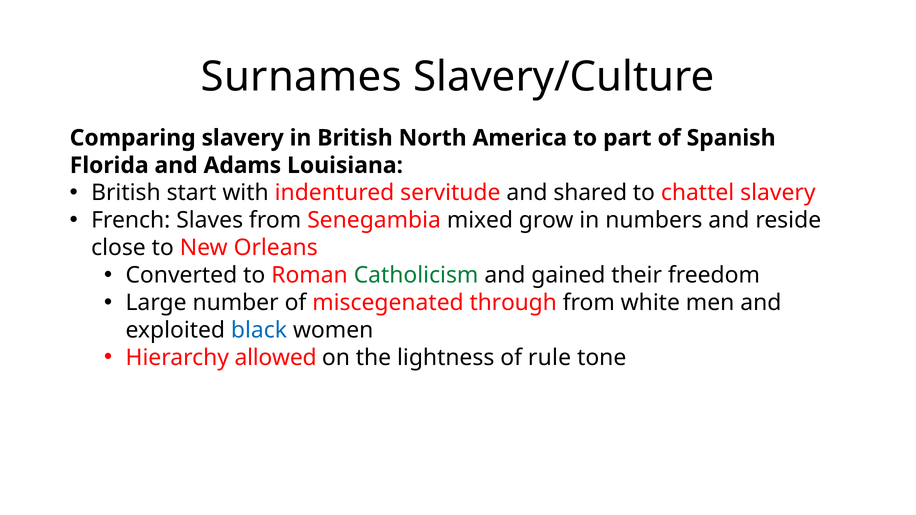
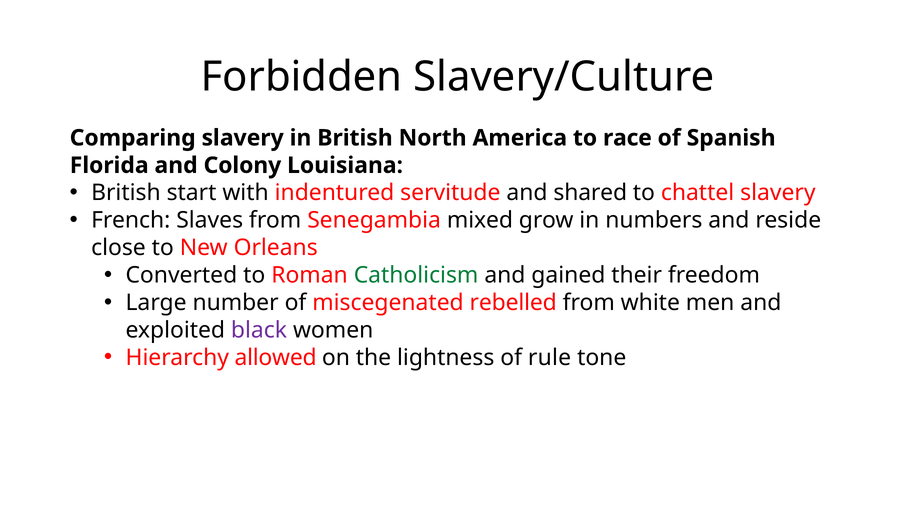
Surnames: Surnames -> Forbidden
part: part -> race
Adams: Adams -> Colony
through: through -> rebelled
black colour: blue -> purple
